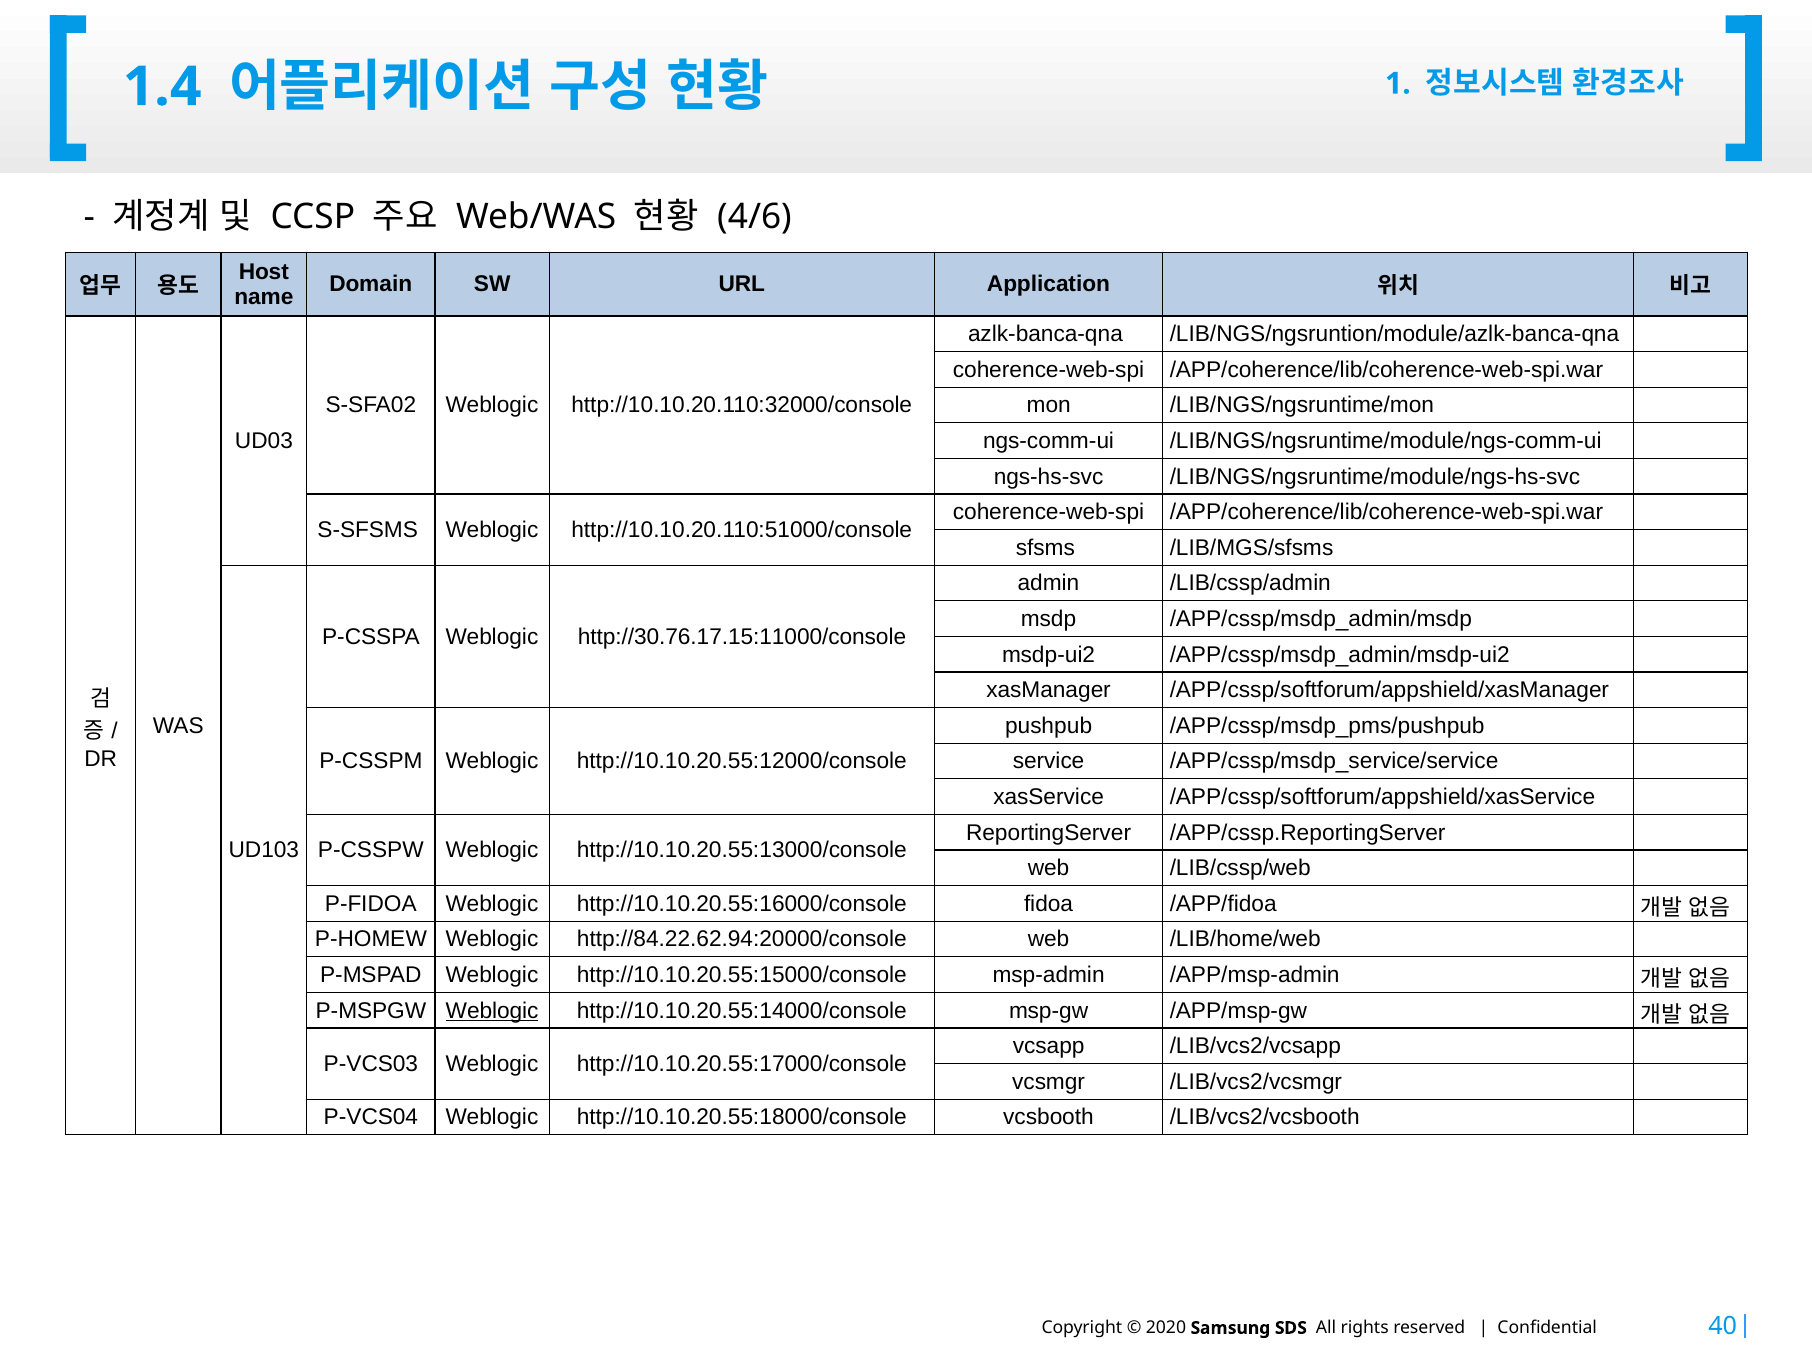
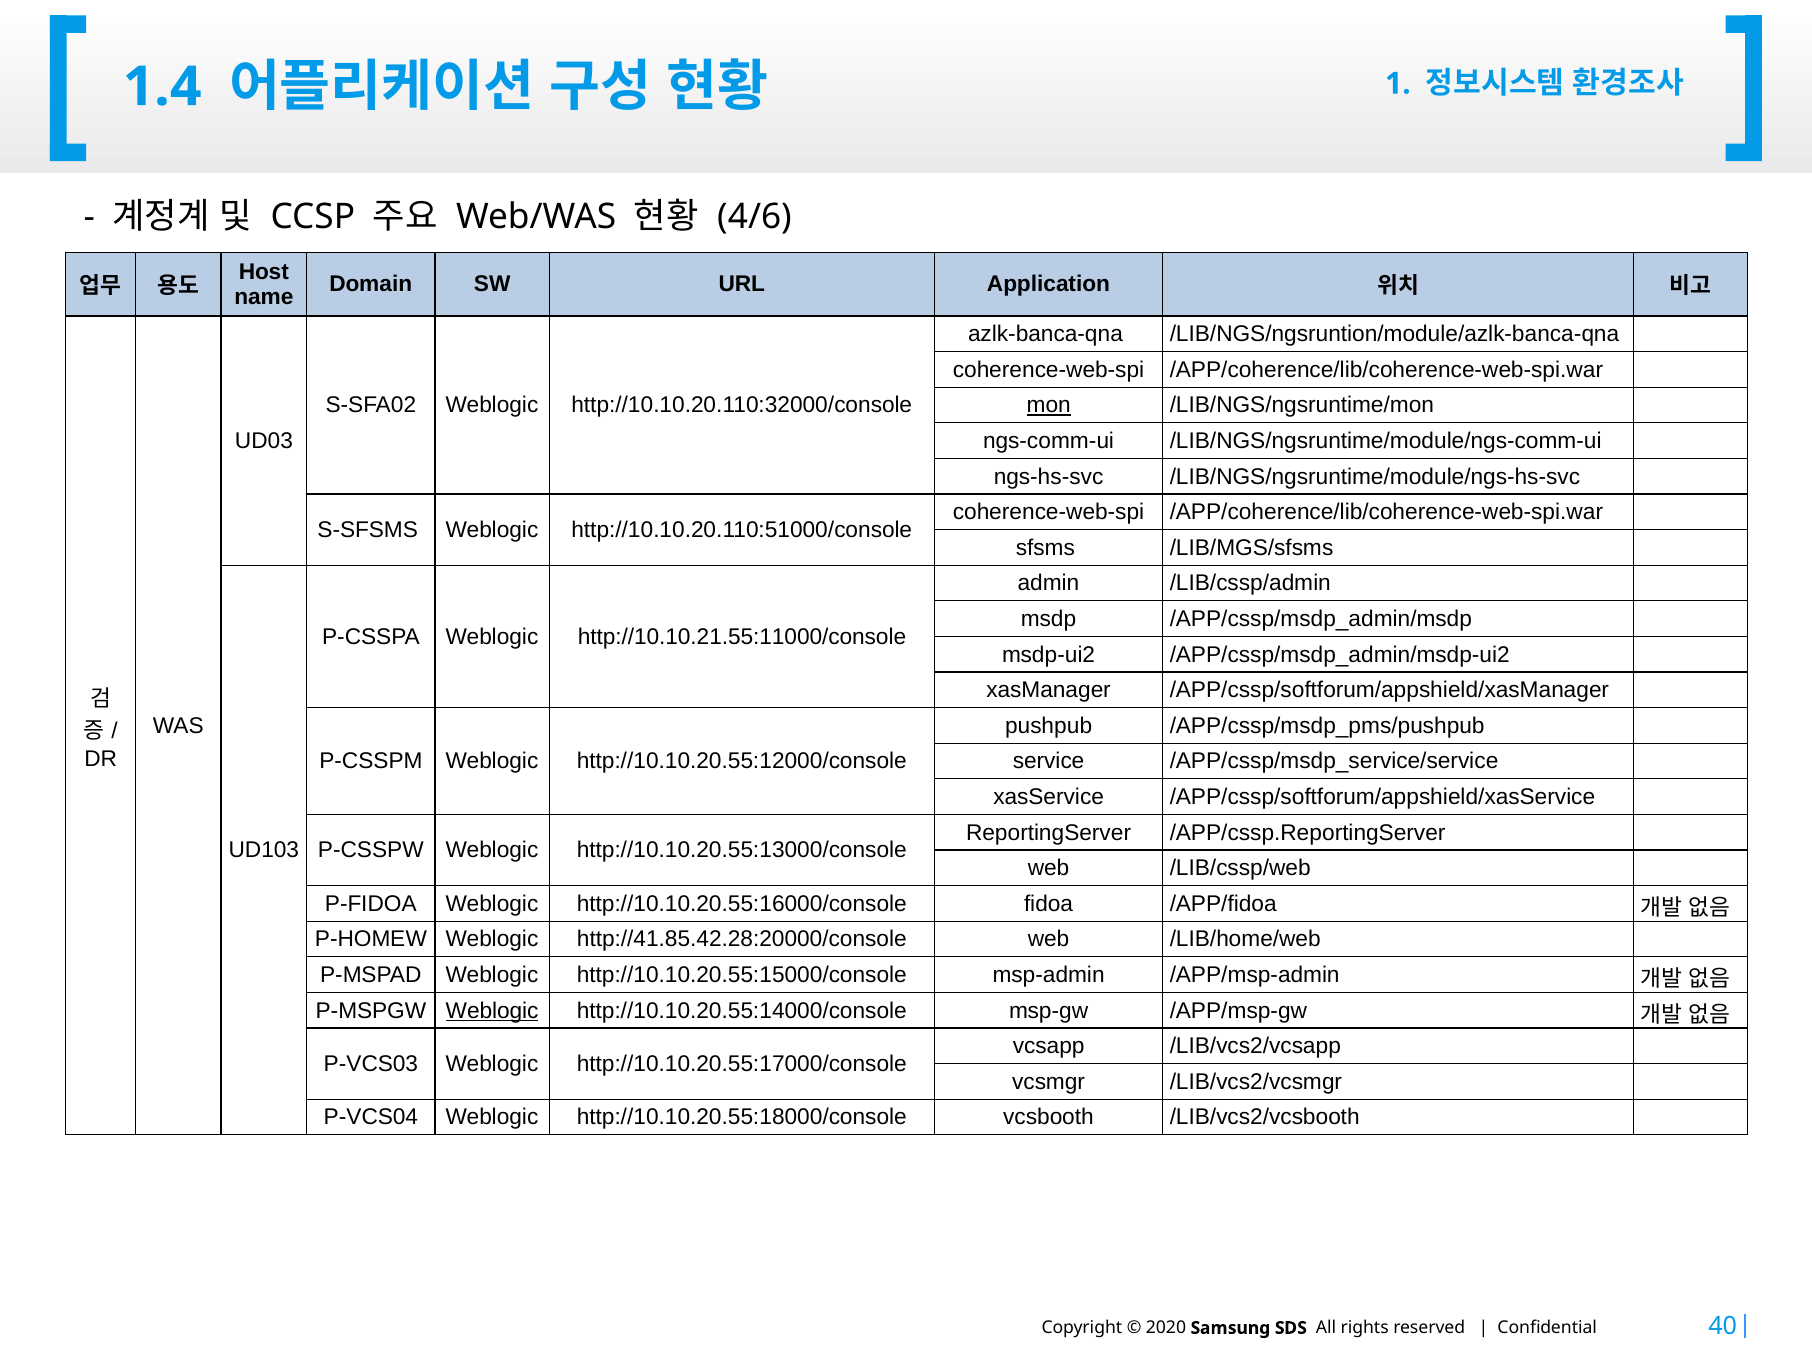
mon underline: none -> present
http://30.76.17.15:11000/console: http://30.76.17.15:11000/console -> http://10.10.21.55:11000/console
http://84.22.62.94:20000/console: http://84.22.62.94:20000/console -> http://41.85.42.28:20000/console
